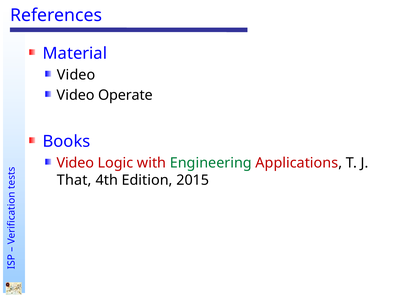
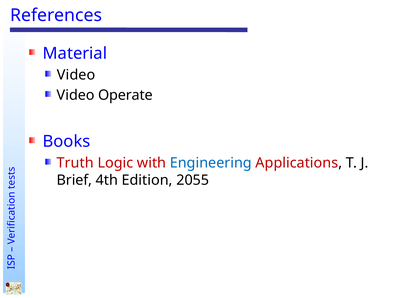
Video at (75, 163): Video -> Truth
Engineering colour: green -> blue
That: That -> Brief
2015: 2015 -> 2055
